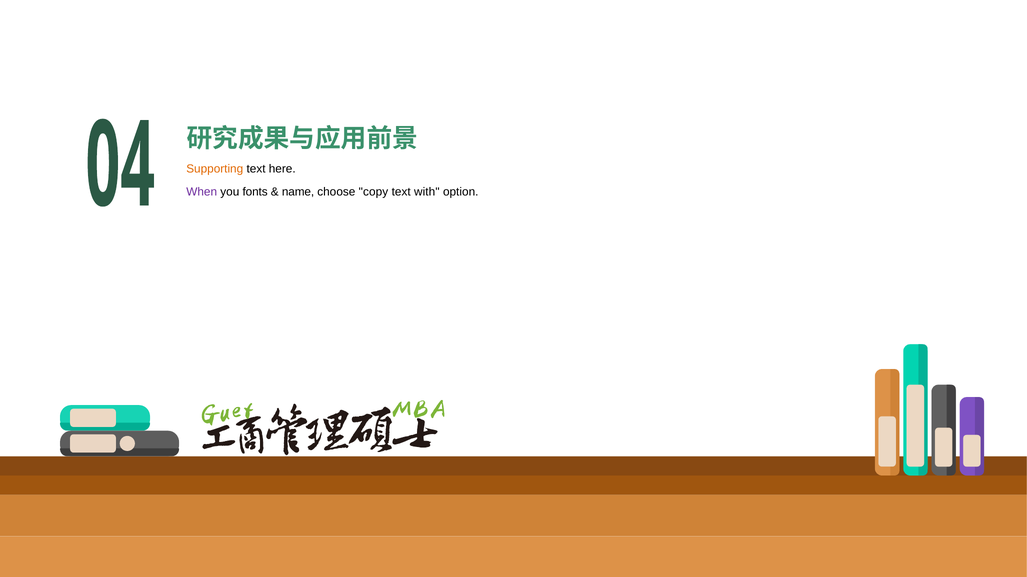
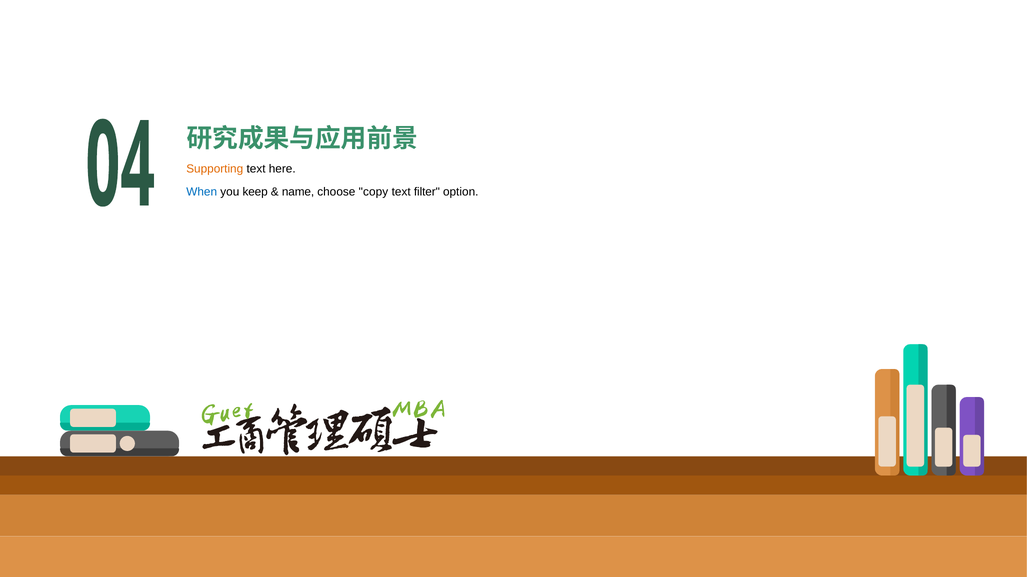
When colour: purple -> blue
fonts: fonts -> keep
with: with -> filter
